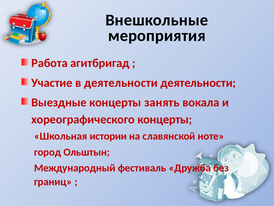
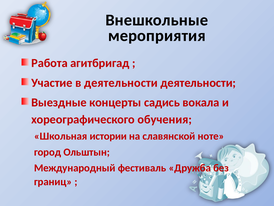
занять: занять -> садись
хореографического концерты: концерты -> обучения
